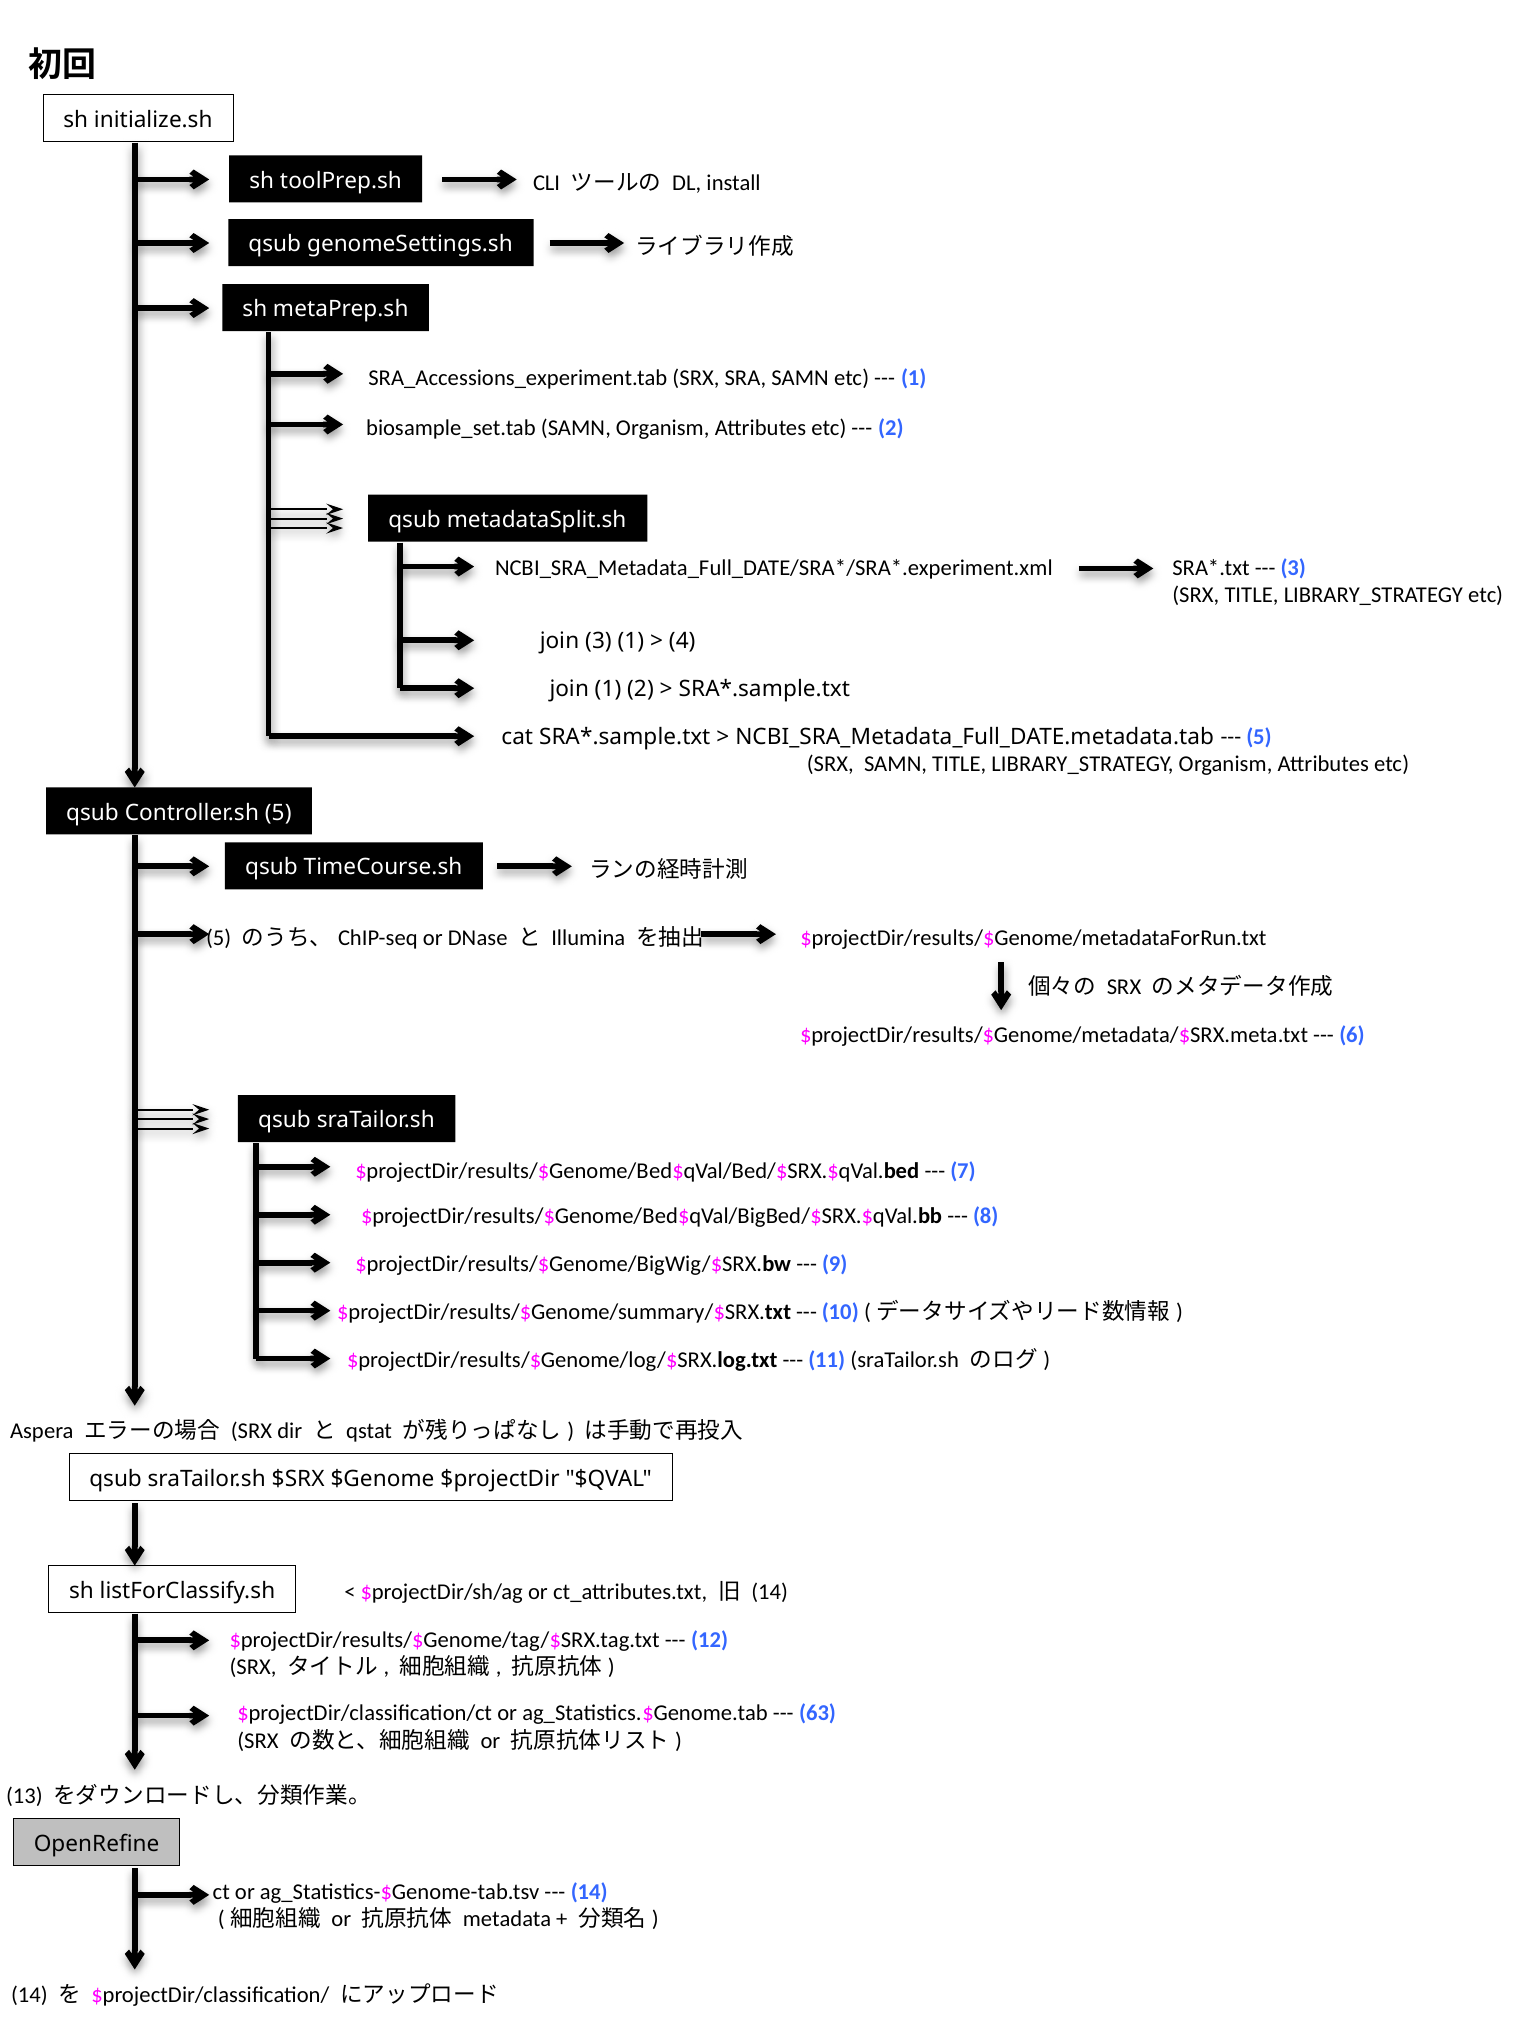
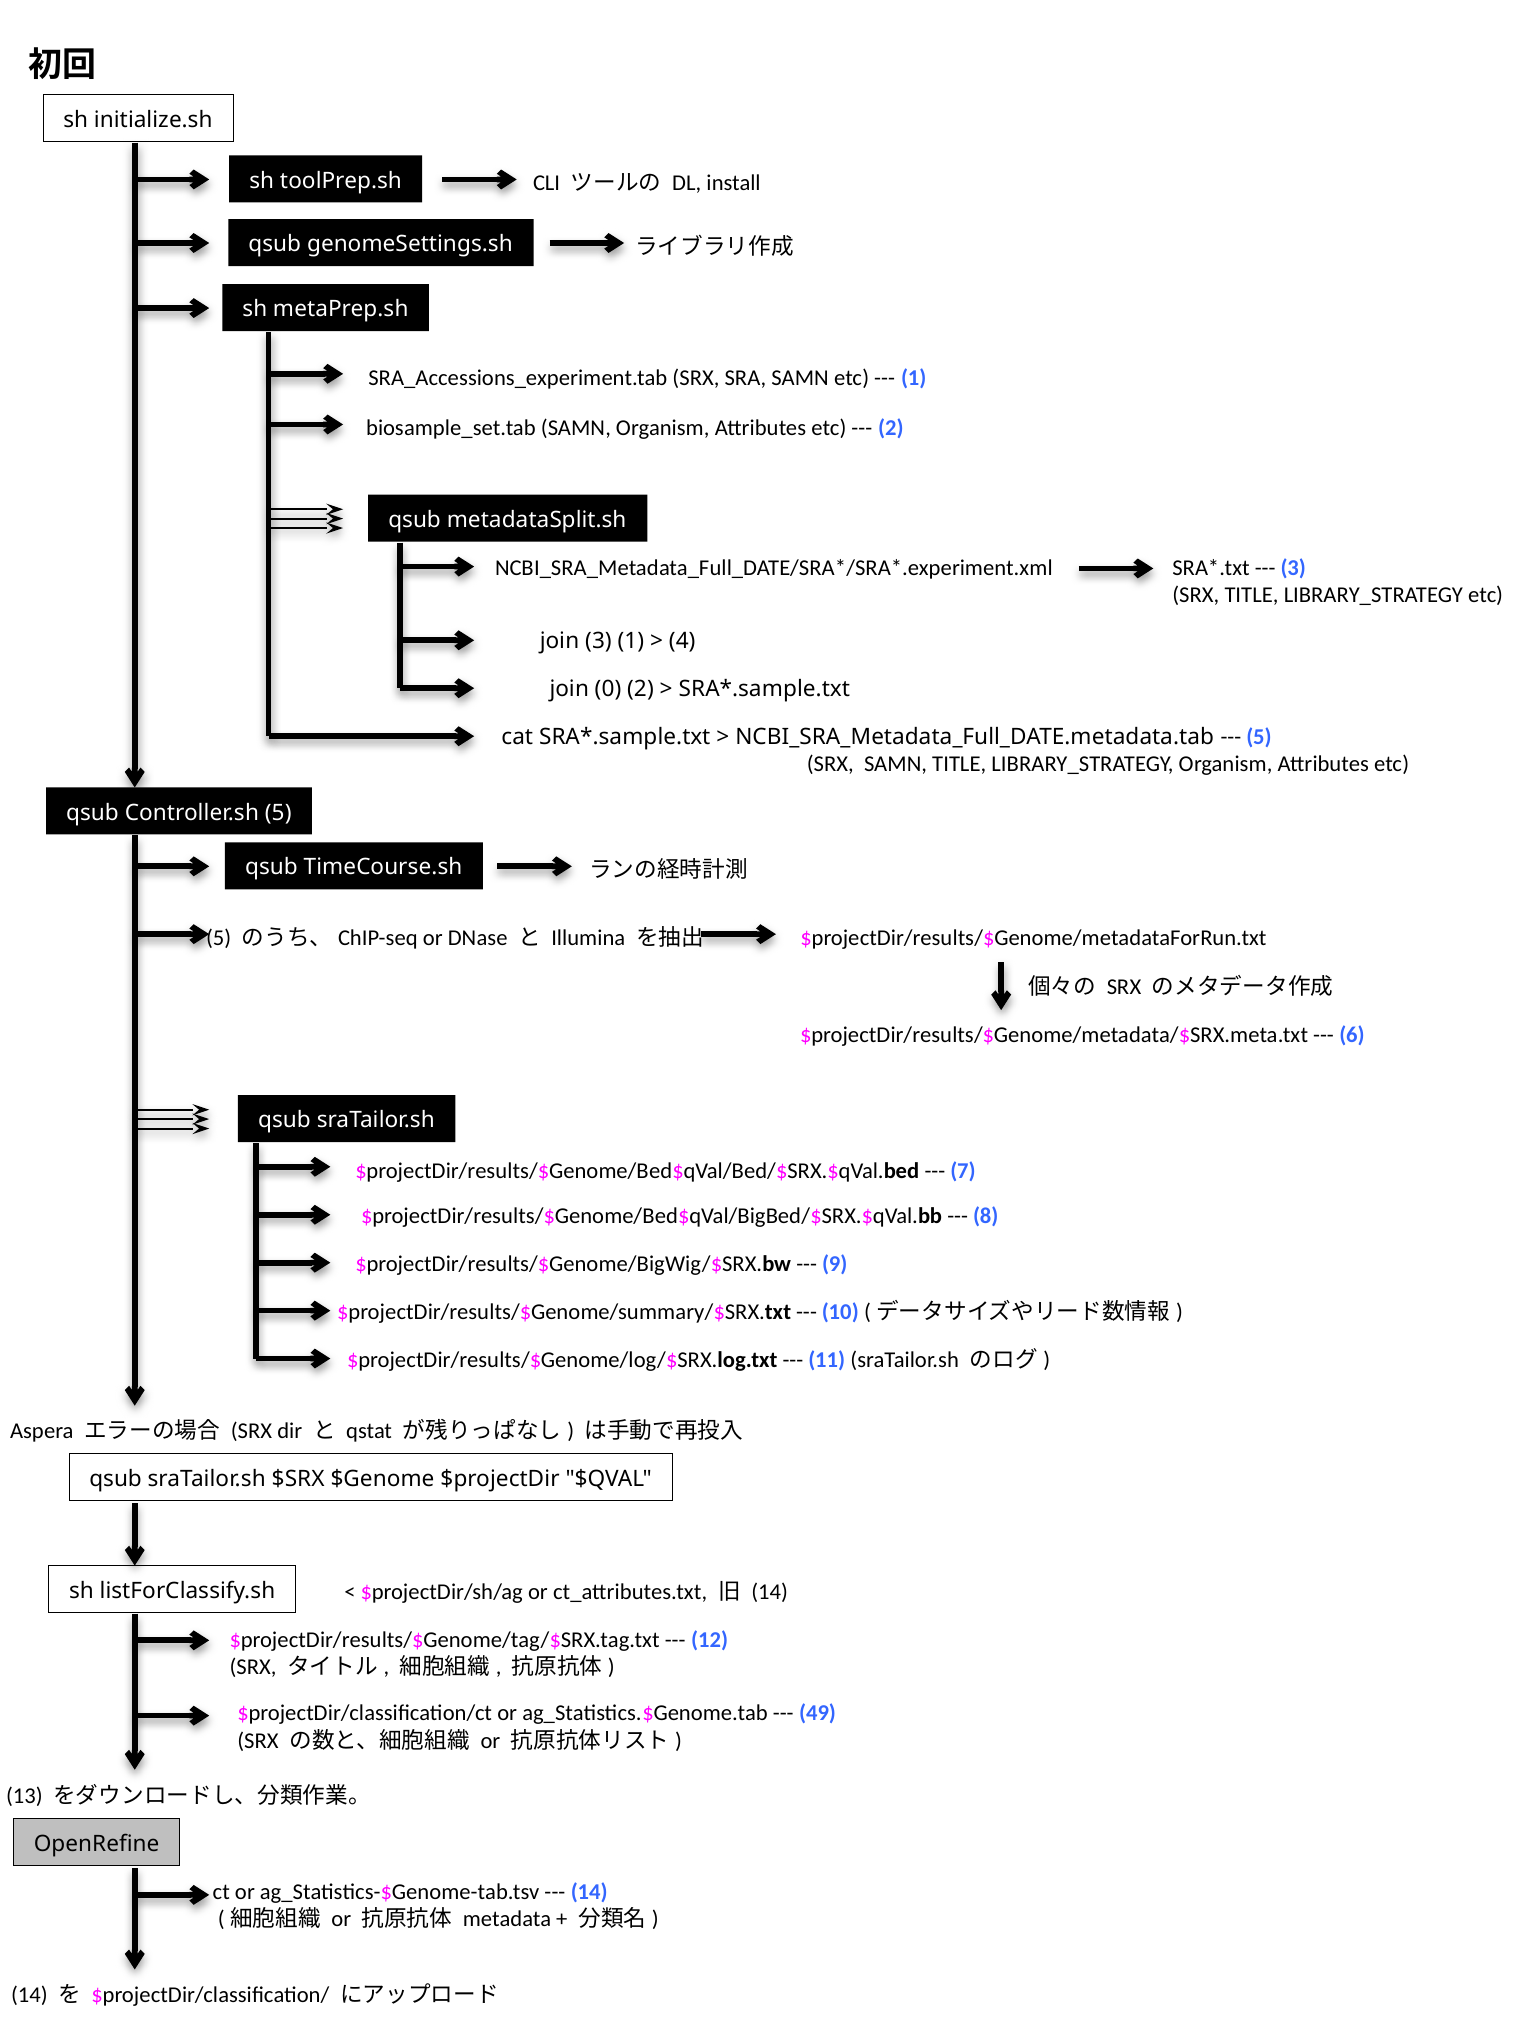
join 1: 1 -> 0
63: 63 -> 49
